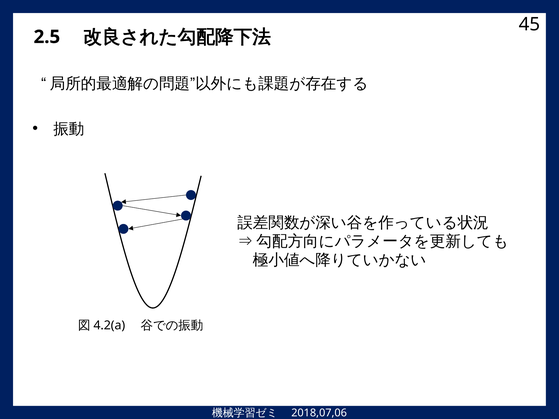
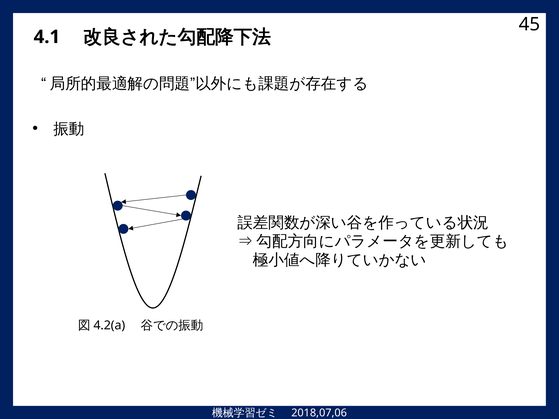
2.5: 2.5 -> 4.1
